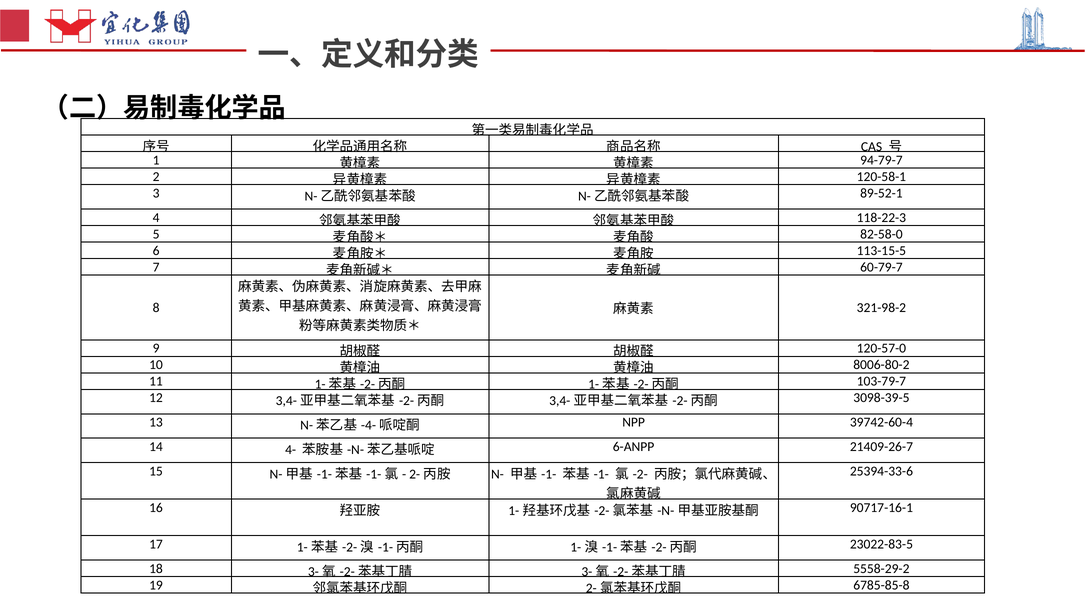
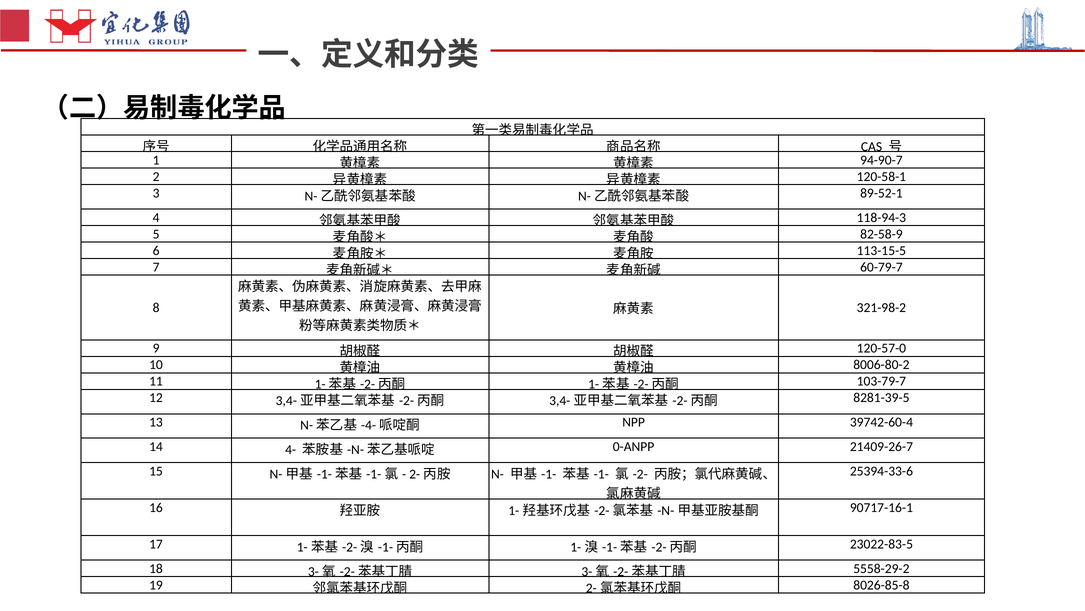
94-79-7: 94-79-7 -> 94-90-7
118-22-3: 118-22-3 -> 118-94-3
82-58-0: 82-58-0 -> 82-58-9
3098-39-5: 3098-39-5 -> 8281-39-5
6-ANPP: 6-ANPP -> 0-ANPP
6785-85-8: 6785-85-8 -> 8026-85-8
